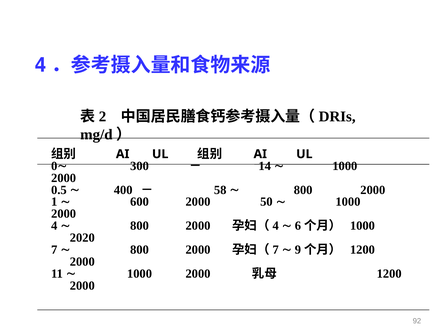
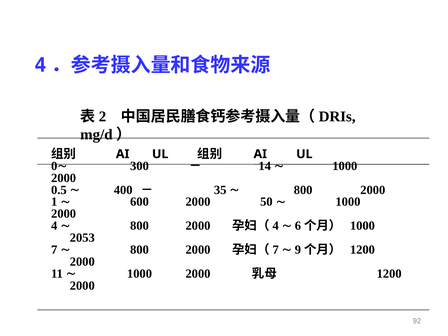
58: 58 -> 35
2020: 2020 -> 2053
